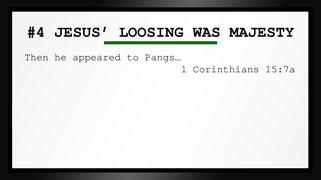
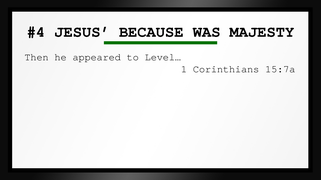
LOOSING: LOOSING -> BECAUSE
Pangs…: Pangs… -> Level…
